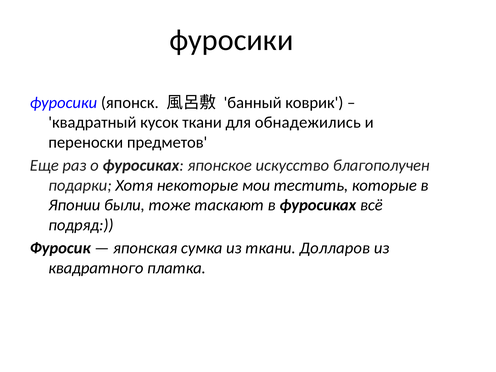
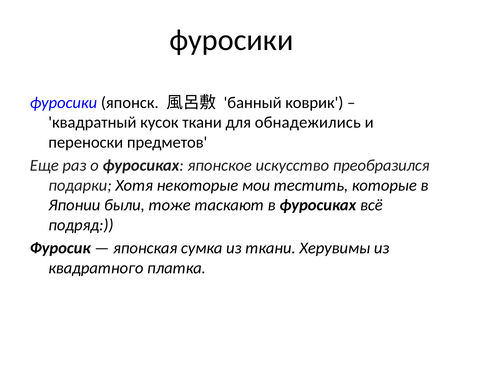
благополучен: благополучен -> преобразился
Долларов: Долларов -> Херувимы
